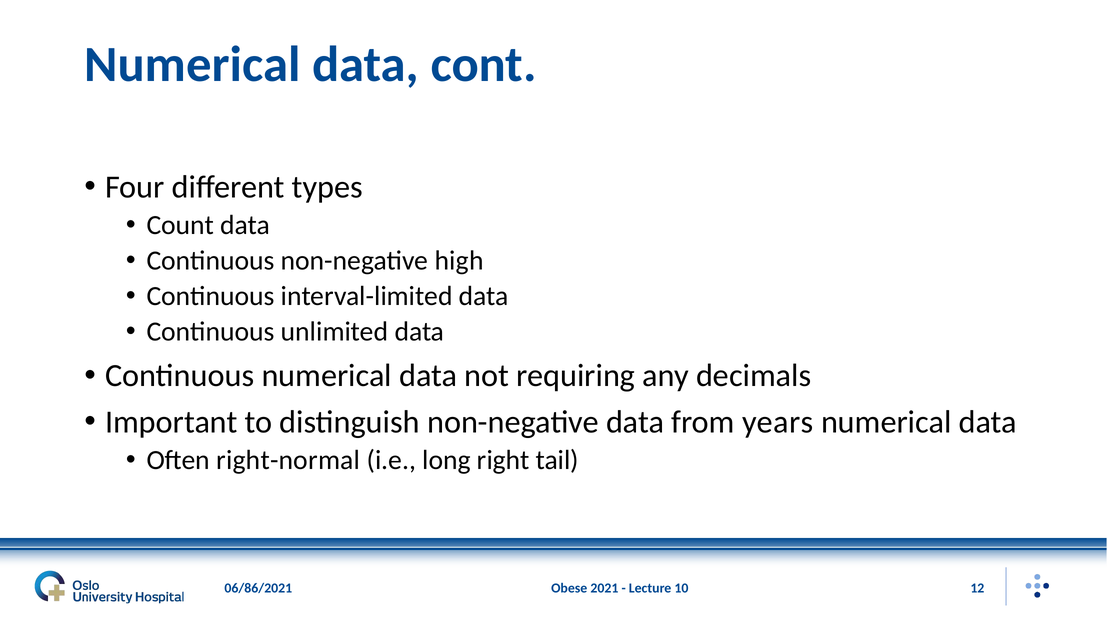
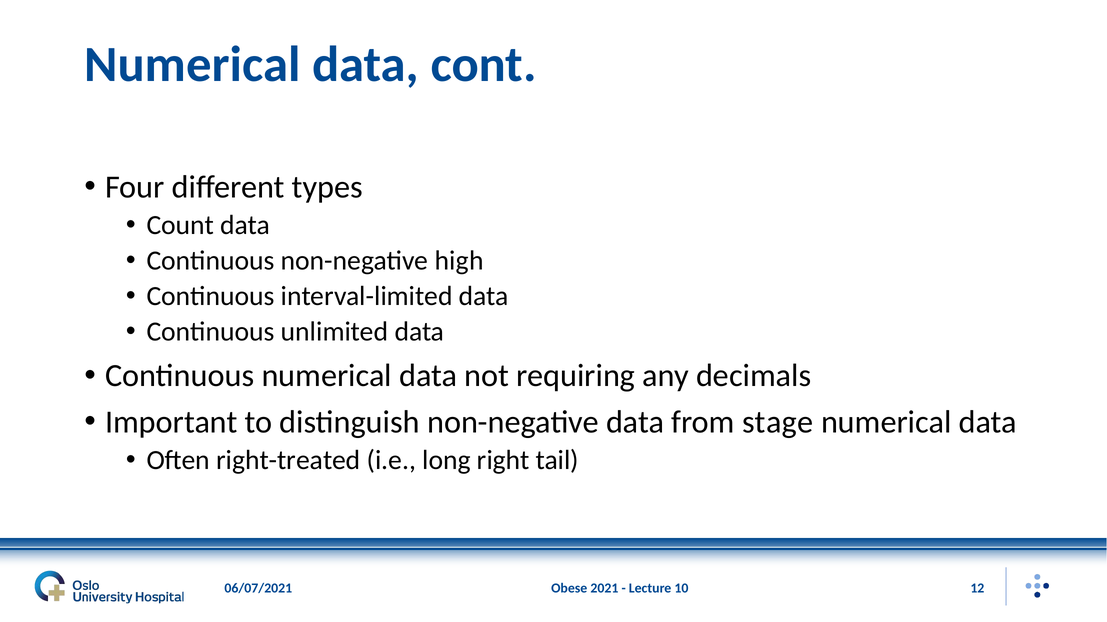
years: years -> stage
right-normal: right-normal -> right-treated
06/86/2021: 06/86/2021 -> 06/07/2021
